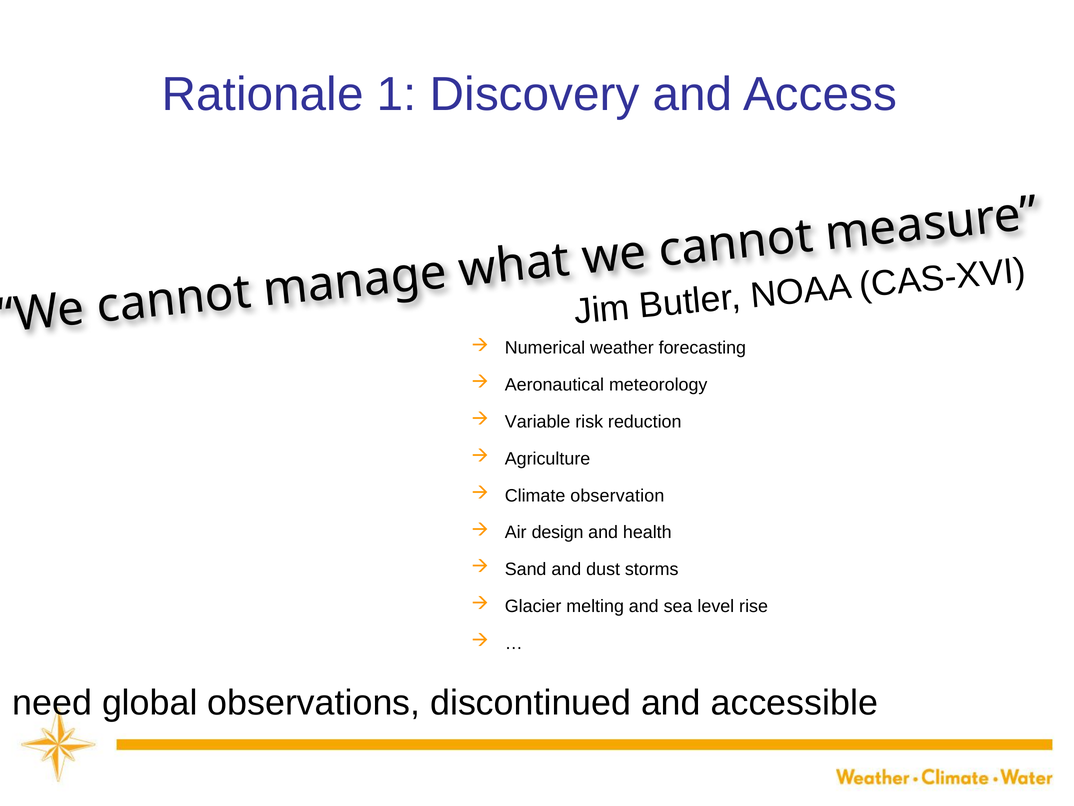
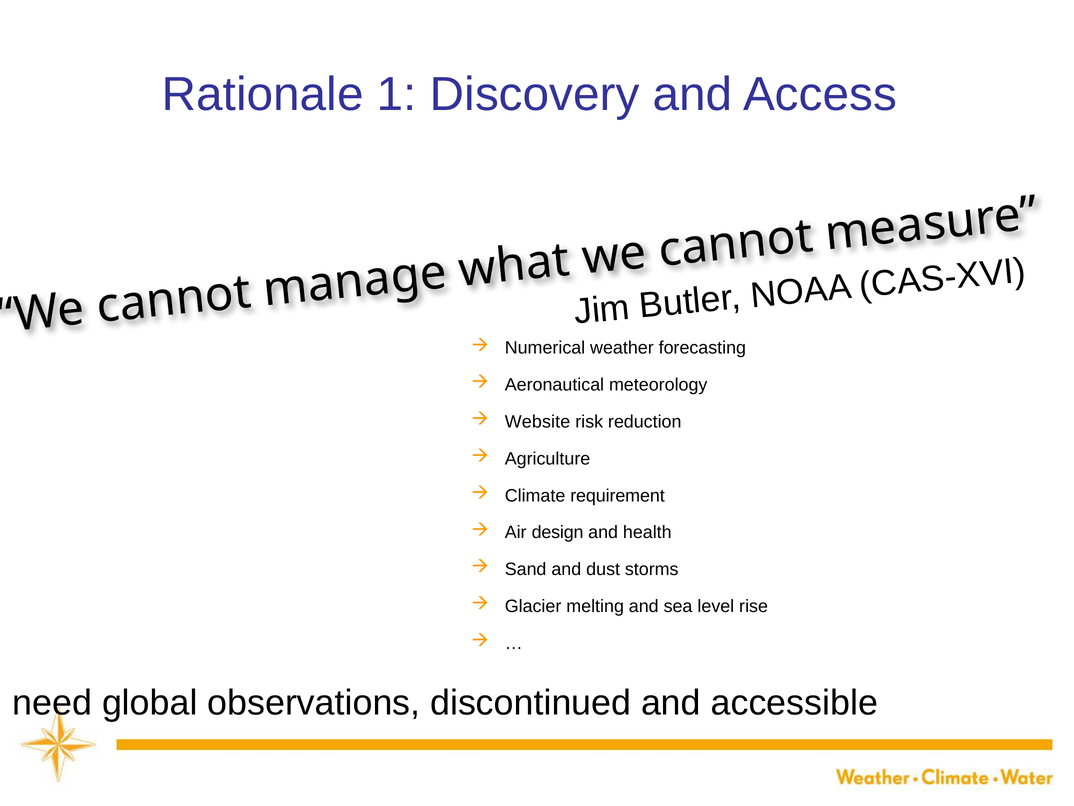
Variable: Variable -> Website
observation: observation -> requirement
